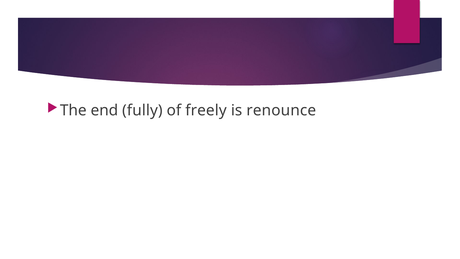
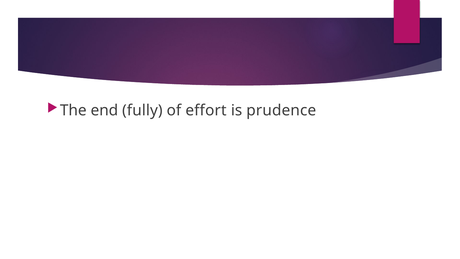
freely: freely -> effort
renounce: renounce -> prudence
